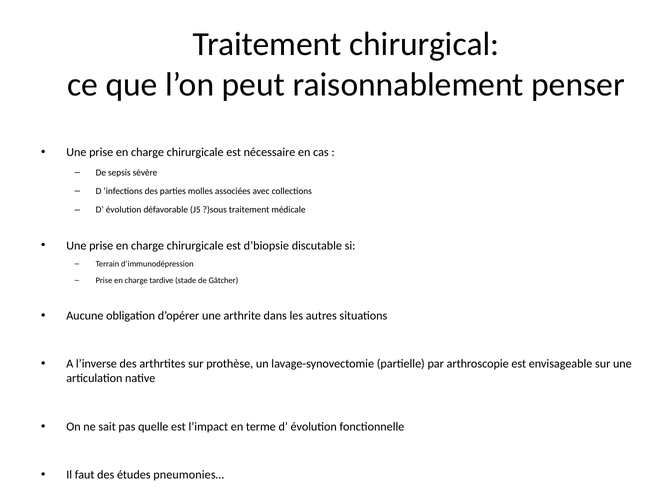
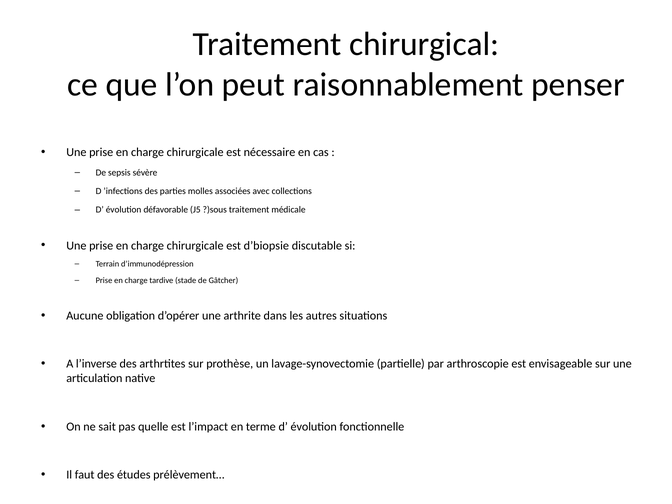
pneumonies…: pneumonies… -> prélèvement…
